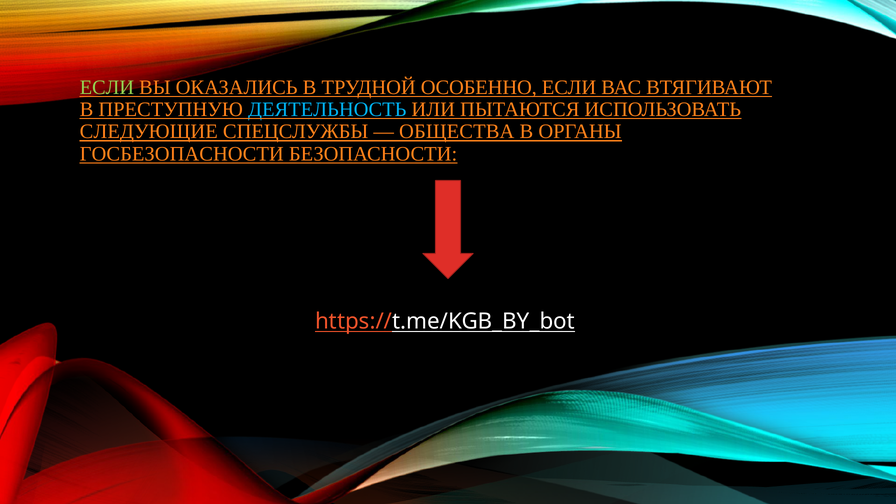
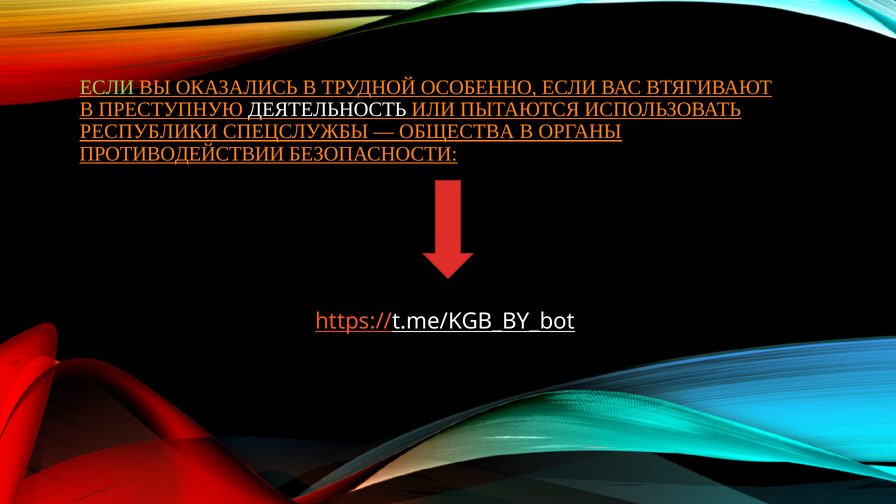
ДЕЯТЕЛЬНОСТЬ colour: light blue -> white
СЛЕДУЮЩИЕ: СЛЕДУЮЩИЕ -> РЕСПУБЛИКИ
ГОСБЕЗОПАСНОСТИ: ГОСБЕЗОПАСНОСТИ -> ПРОТИВОДЕЙСТВИИ
